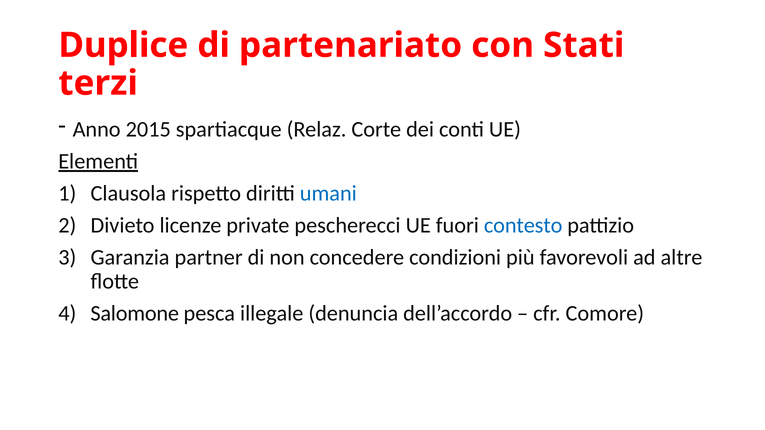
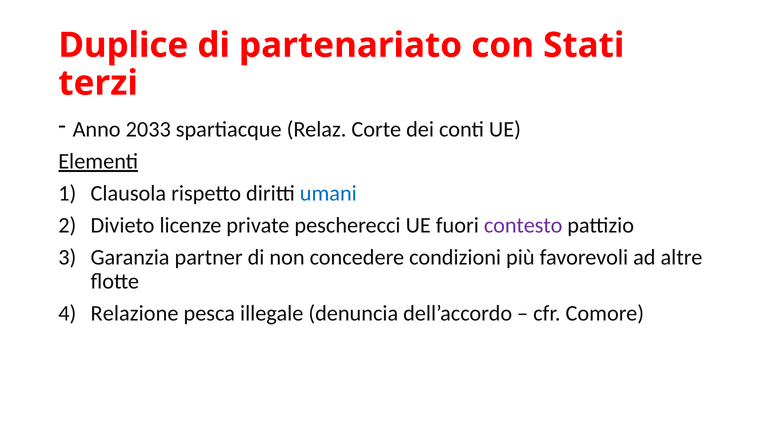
2015: 2015 -> 2033
contesto colour: blue -> purple
Salomone: Salomone -> Relazione
